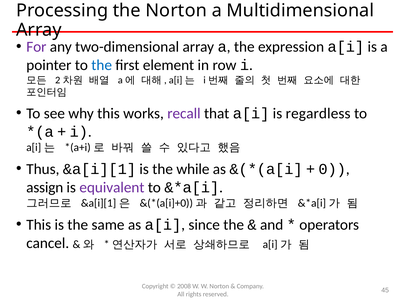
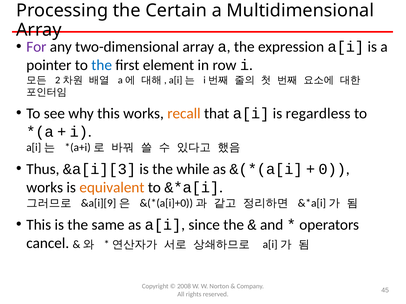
the Norton: Norton -> Certain
recall colour: purple -> orange
Thus &a[i][1: &a[i][1 -> &a[i][3
assign at (45, 188): assign -> works
equivalent colour: purple -> orange
&a[i][1 at (99, 203): &a[i][1 -> &a[i][9
